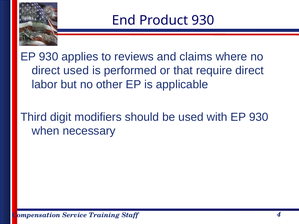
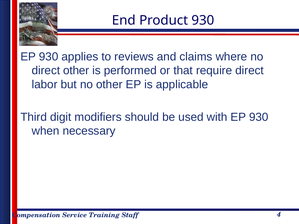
direct used: used -> other
